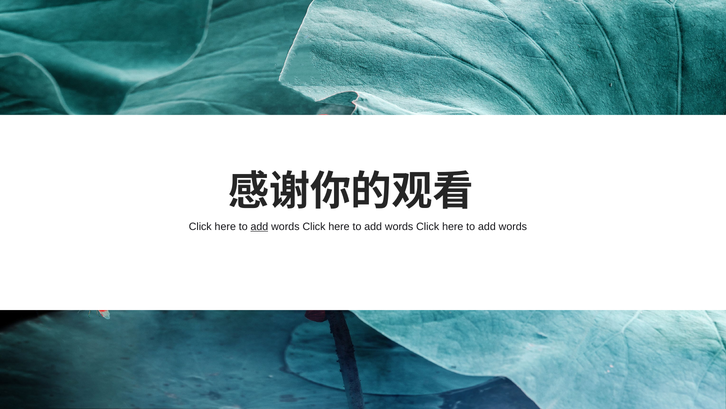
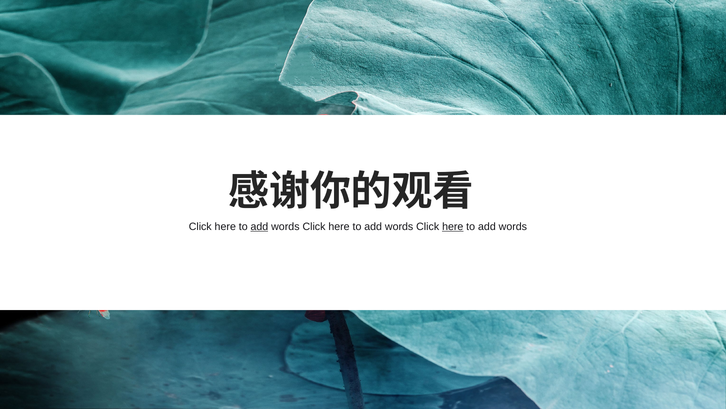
here at (453, 226) underline: none -> present
